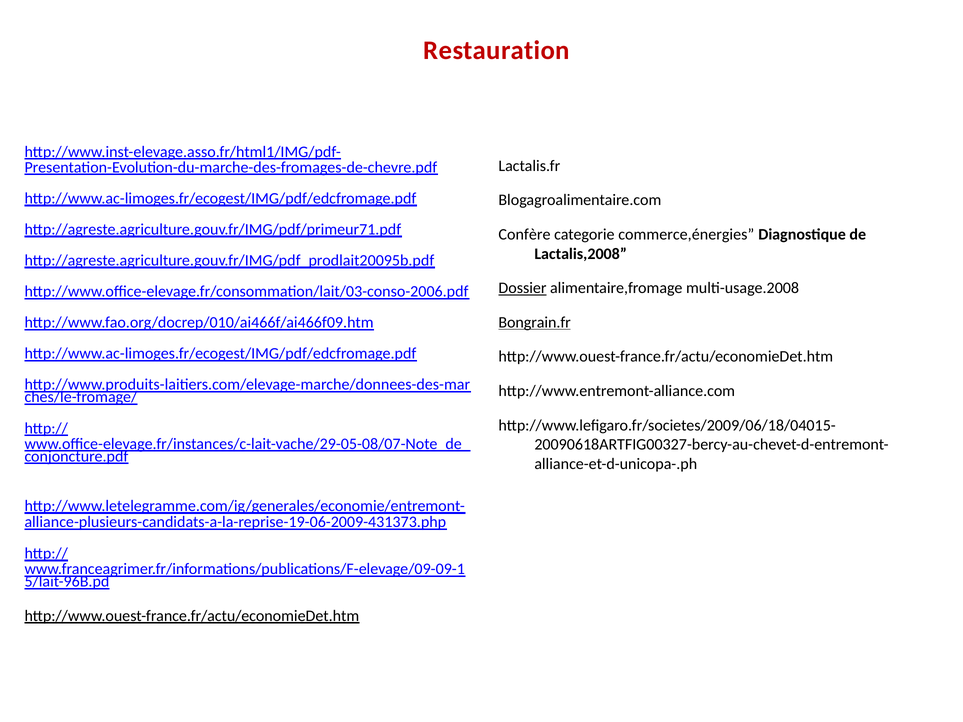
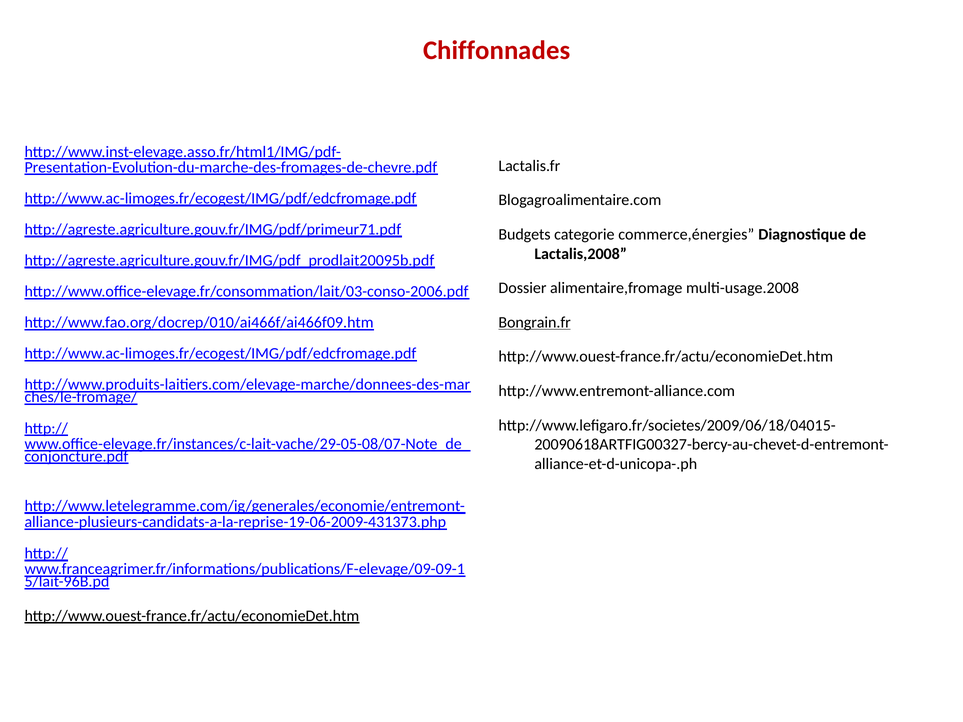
Restauration: Restauration -> Chiffonnades
Confère: Confère -> Budgets
Dossier underline: present -> none
